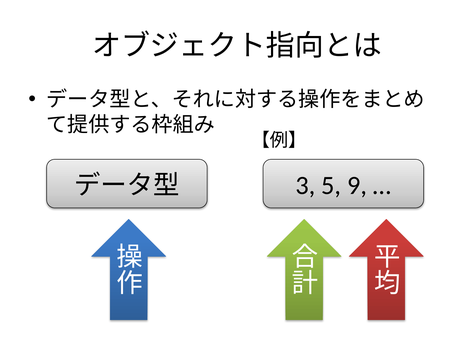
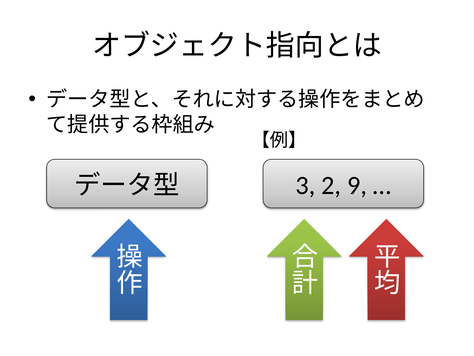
5: 5 -> 2
